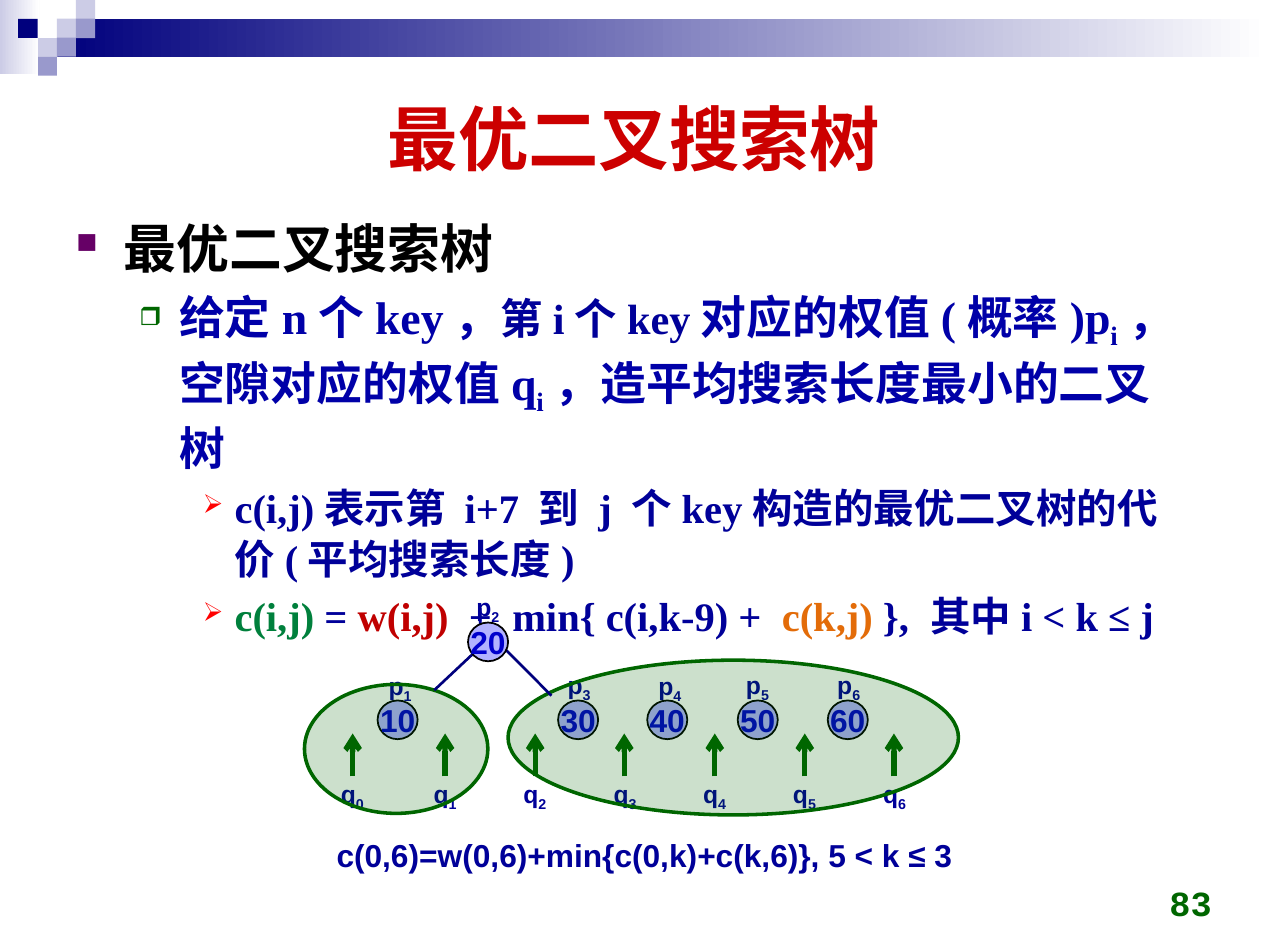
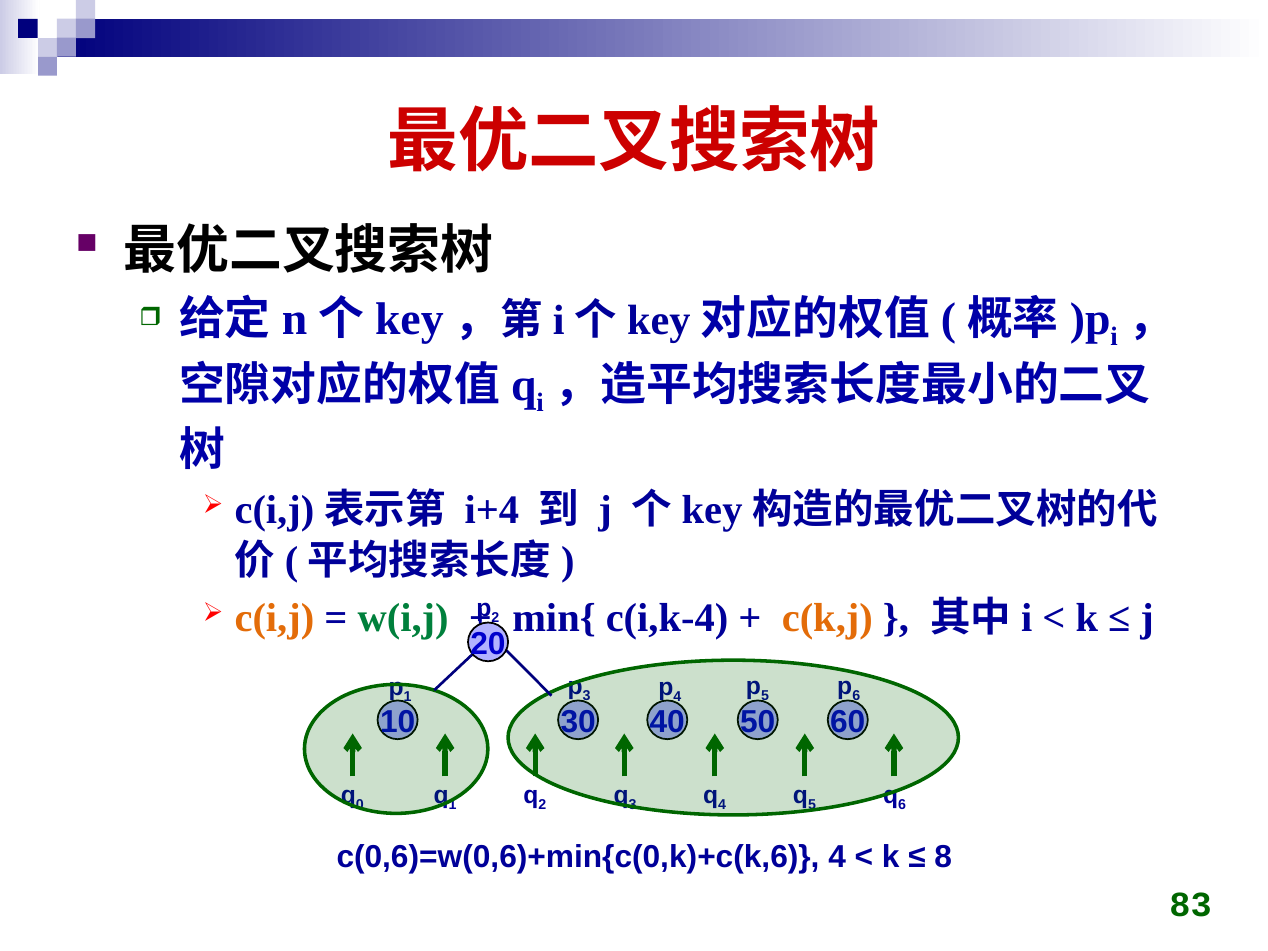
i+7: i+7 -> i+4
c(i,j colour: green -> orange
w(i,j colour: red -> green
c(i,k-9: c(i,k-9 -> c(i,k-4
c(0,6)=w(0,6)+min{c(0,k)+c(k,6 5: 5 -> 4
3 at (943, 857): 3 -> 8
